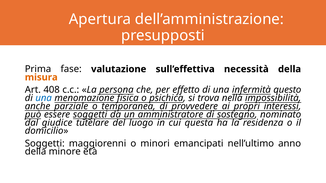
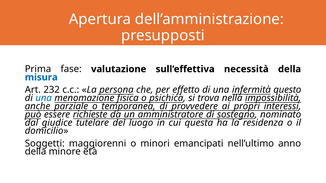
misura colour: orange -> blue
408: 408 -> 232
essere soggetti: soggetti -> richieste
